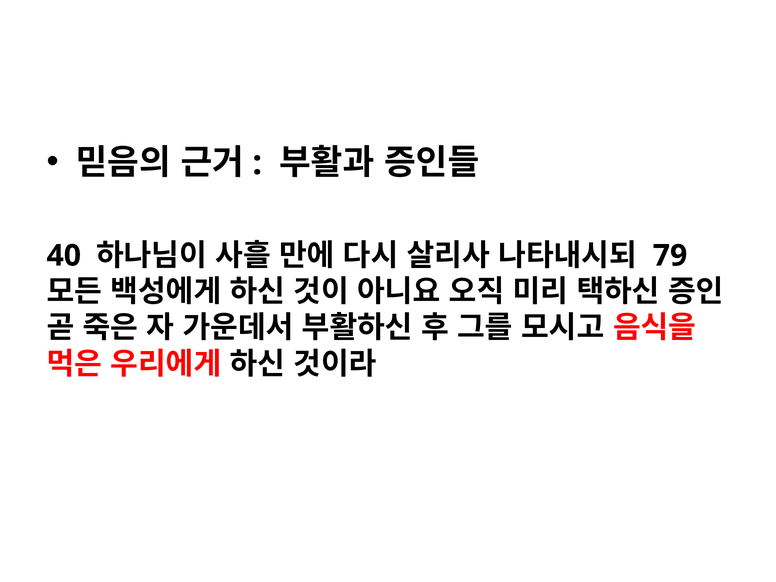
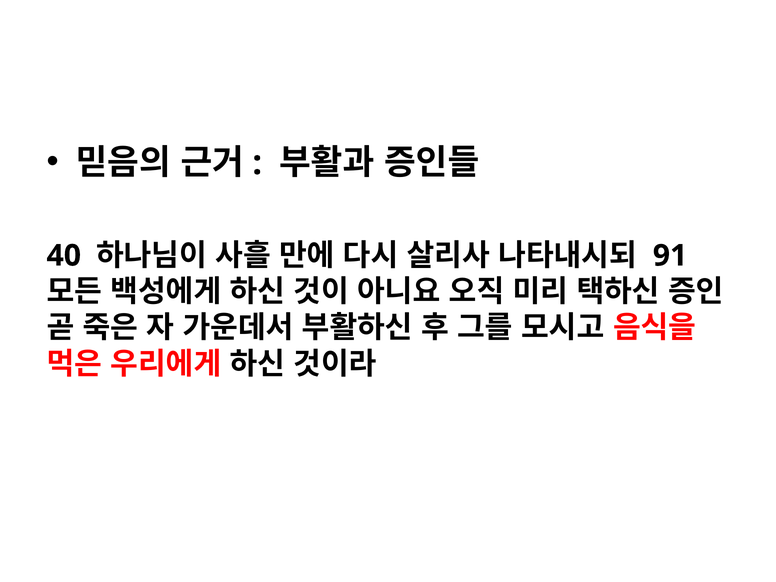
79: 79 -> 91
